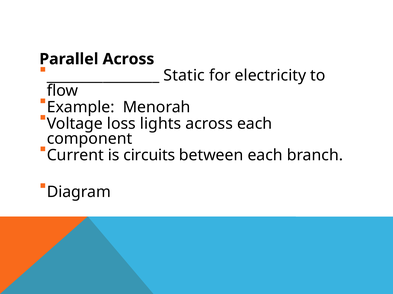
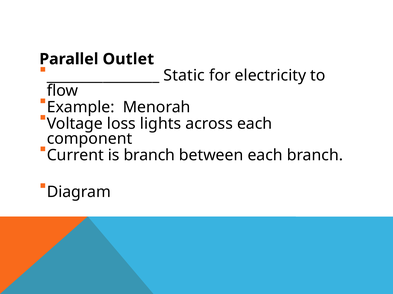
Across at (128, 59): Across -> Outlet
is circuits: circuits -> branch
